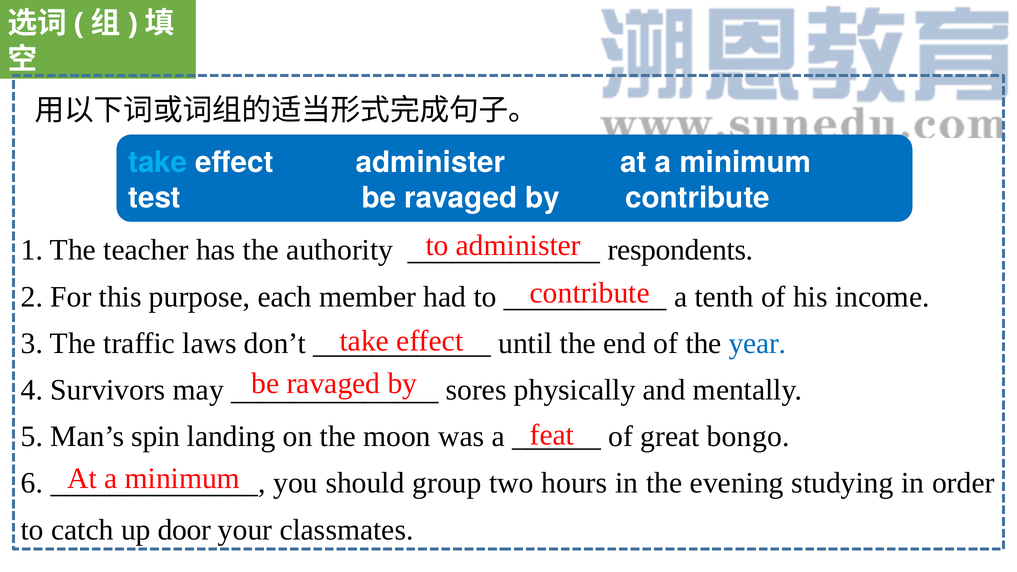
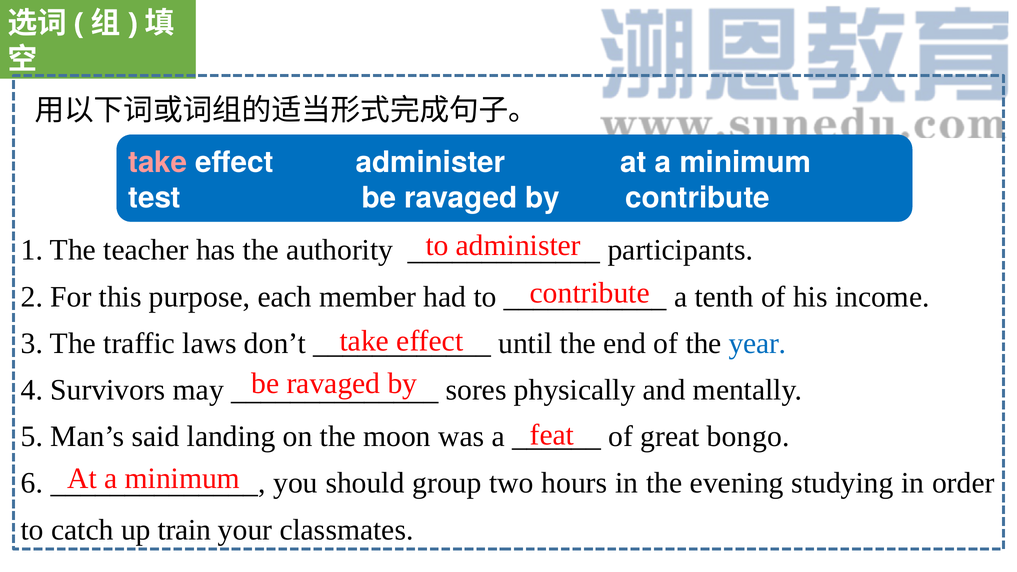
take at (158, 162) colour: light blue -> pink
respondents: respondents -> participants
spin: spin -> said
door: door -> train
